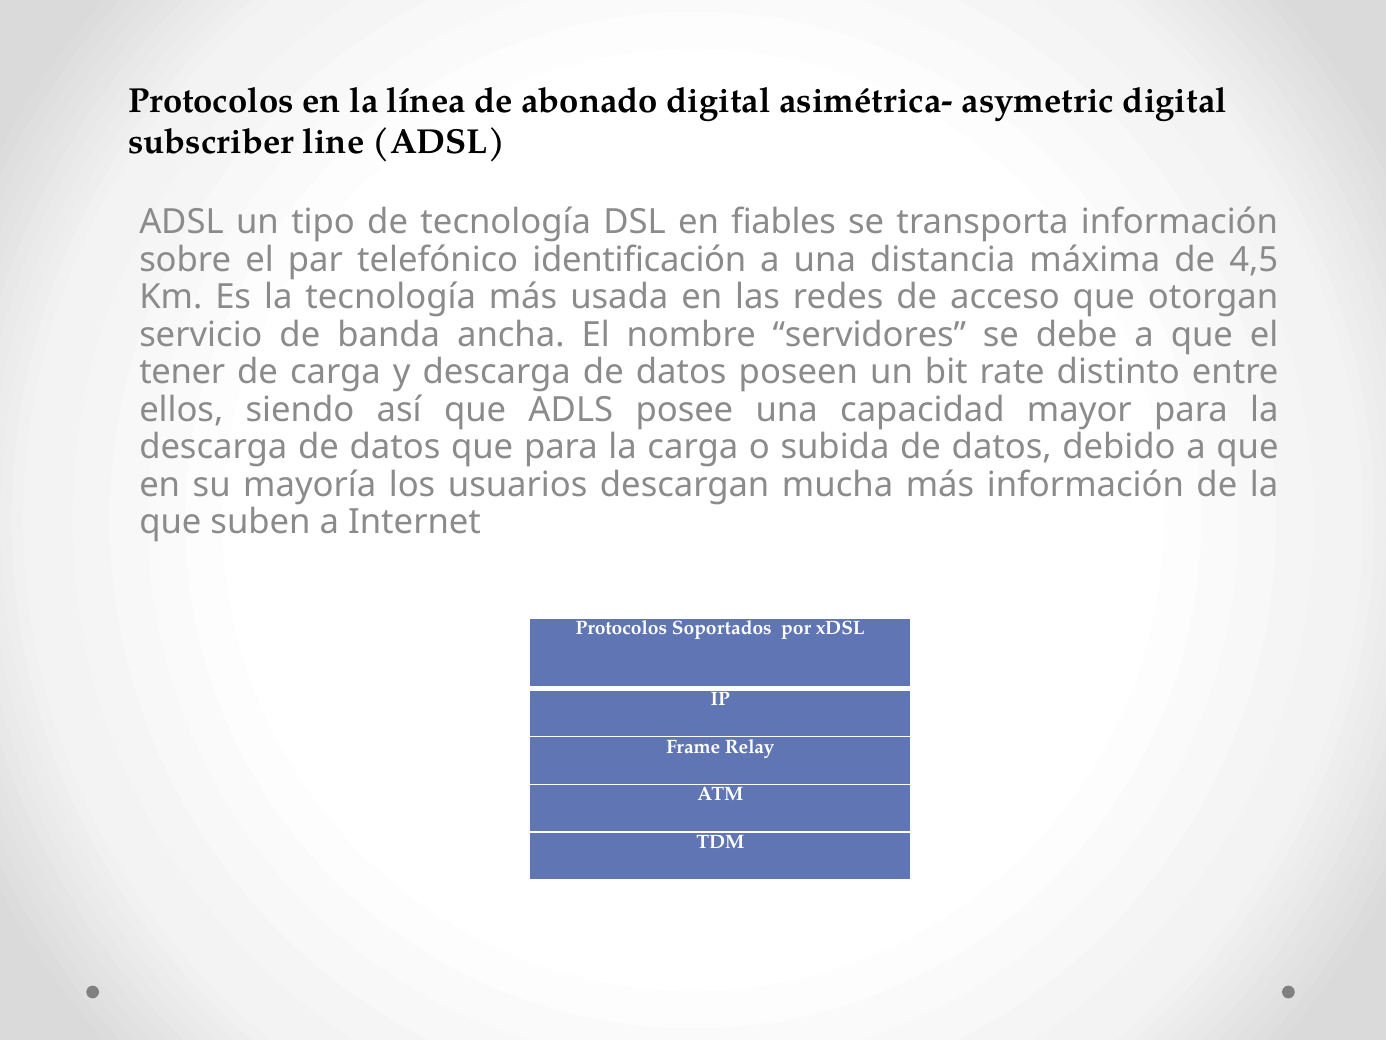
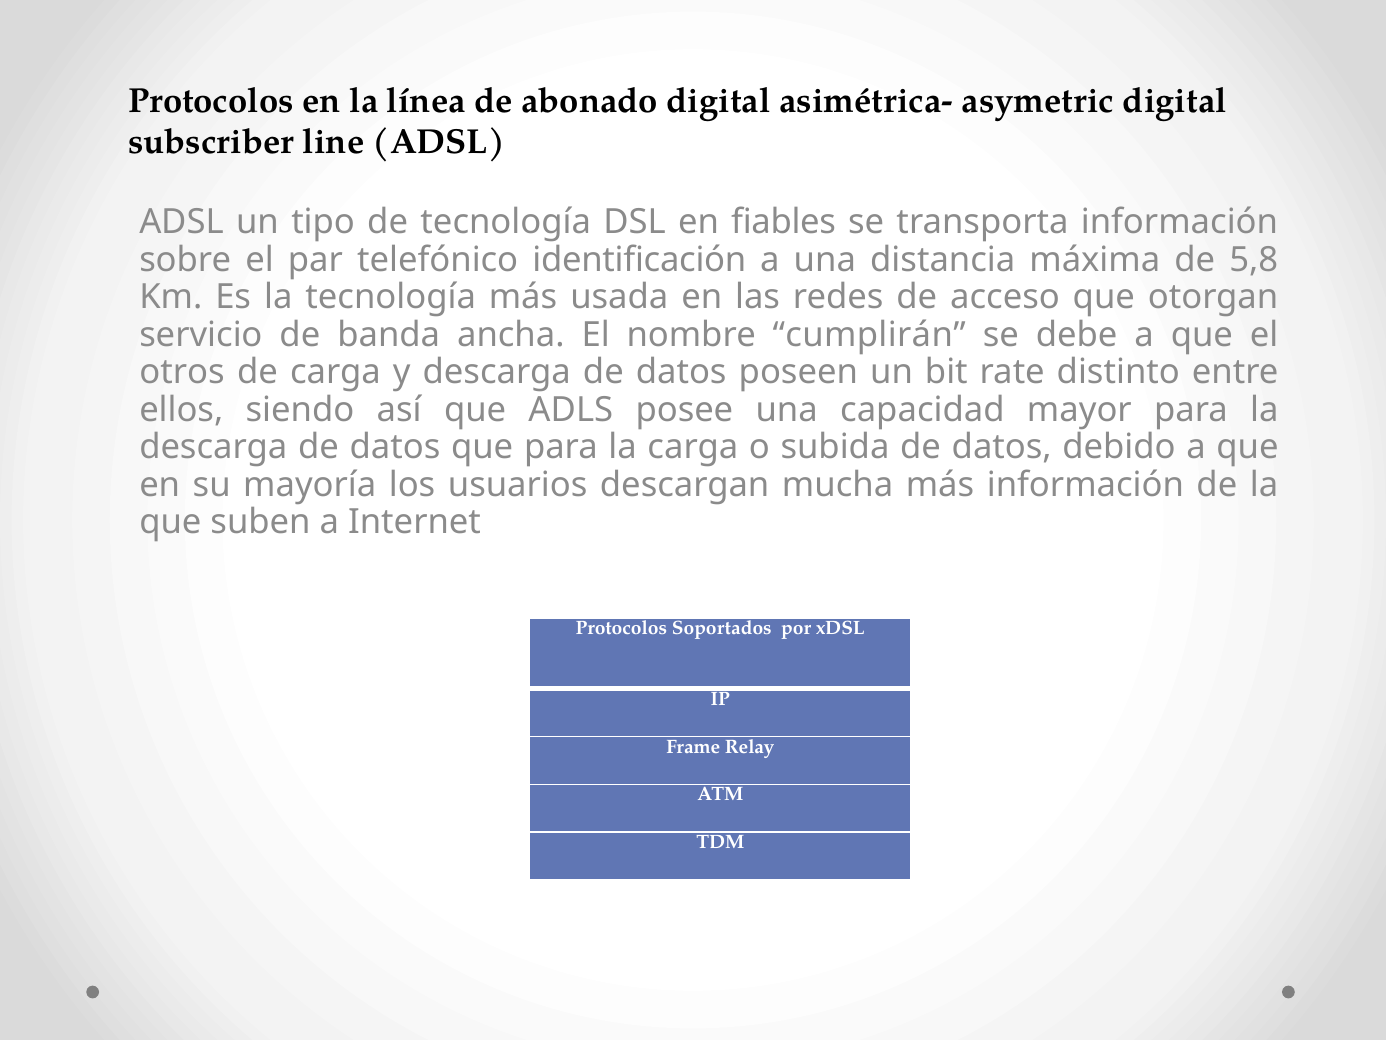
4,5: 4,5 -> 5,8
servidores: servidores -> cumplirán
tener: tener -> otros
